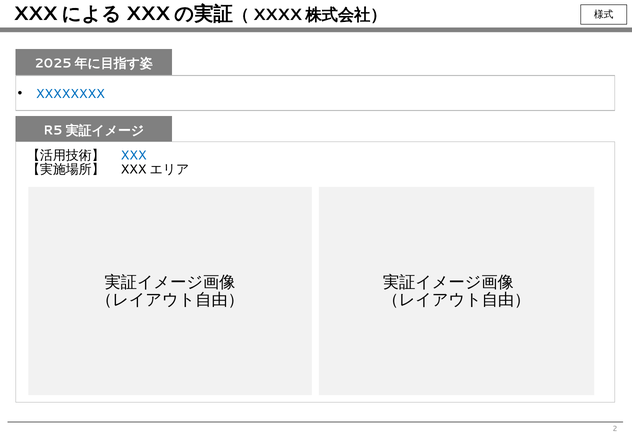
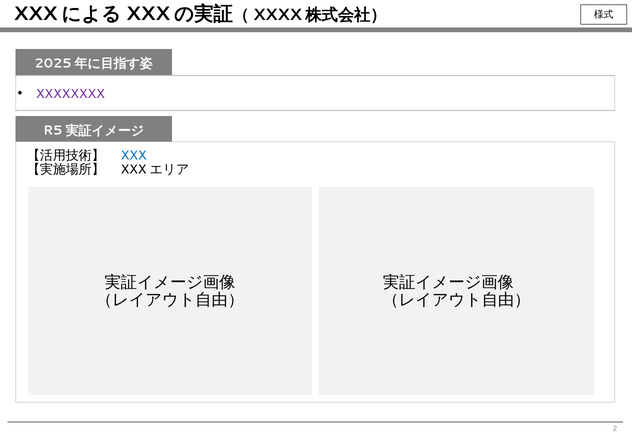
XXXXXXXX colour: blue -> purple
